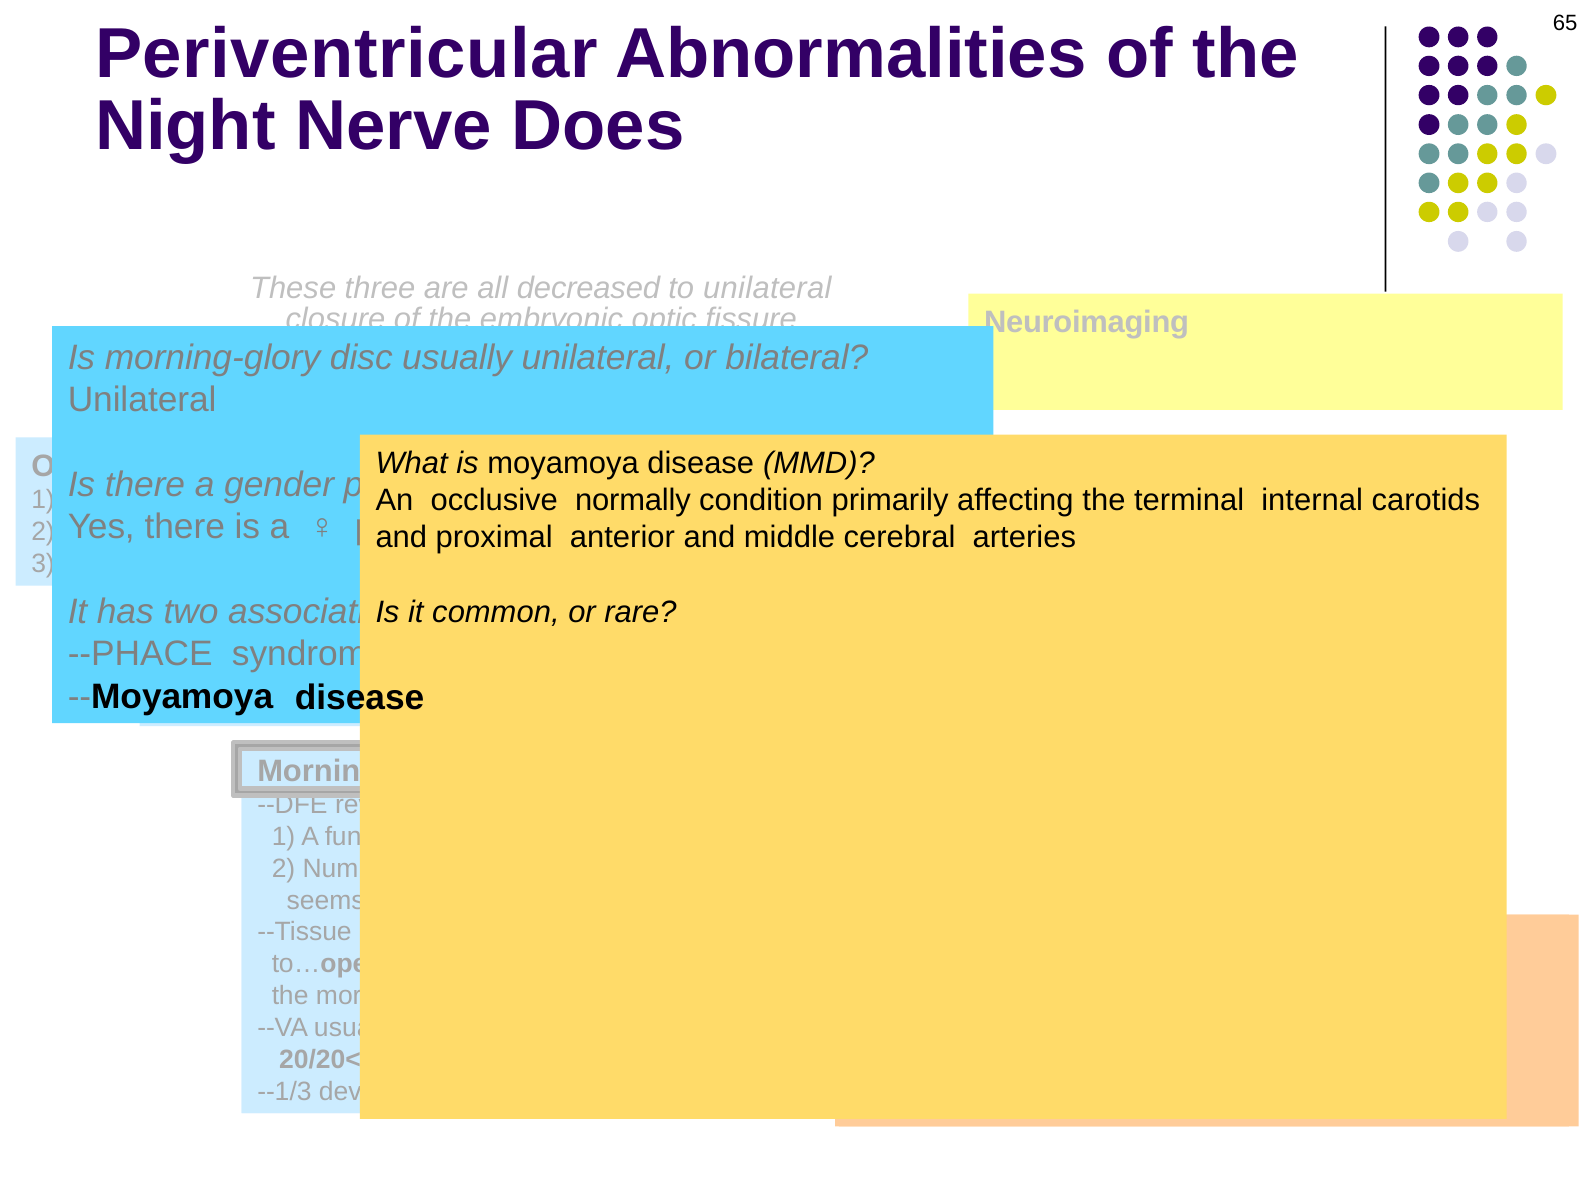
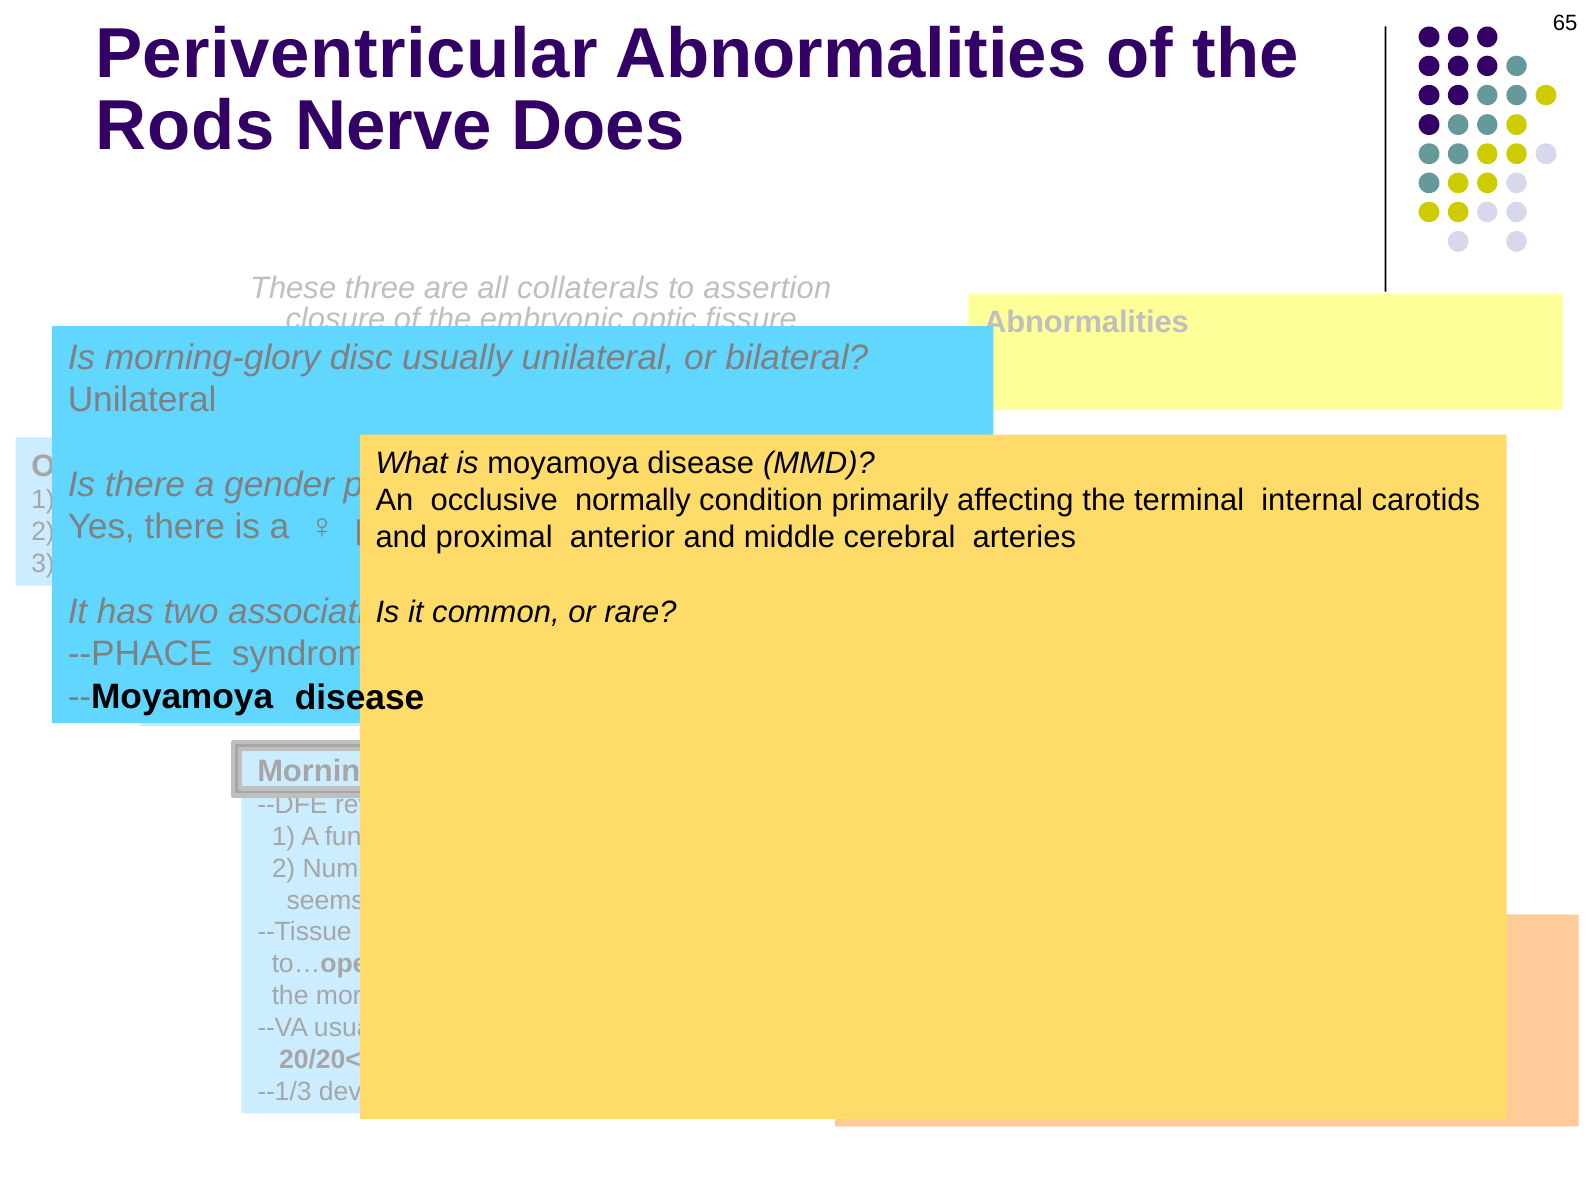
Night: Night -> Rods
decreased: decreased -> collaterals
to unilateral: unilateral -> assertion
Neuroimaging at (1087, 322): Neuroimaging -> Abnormalities
